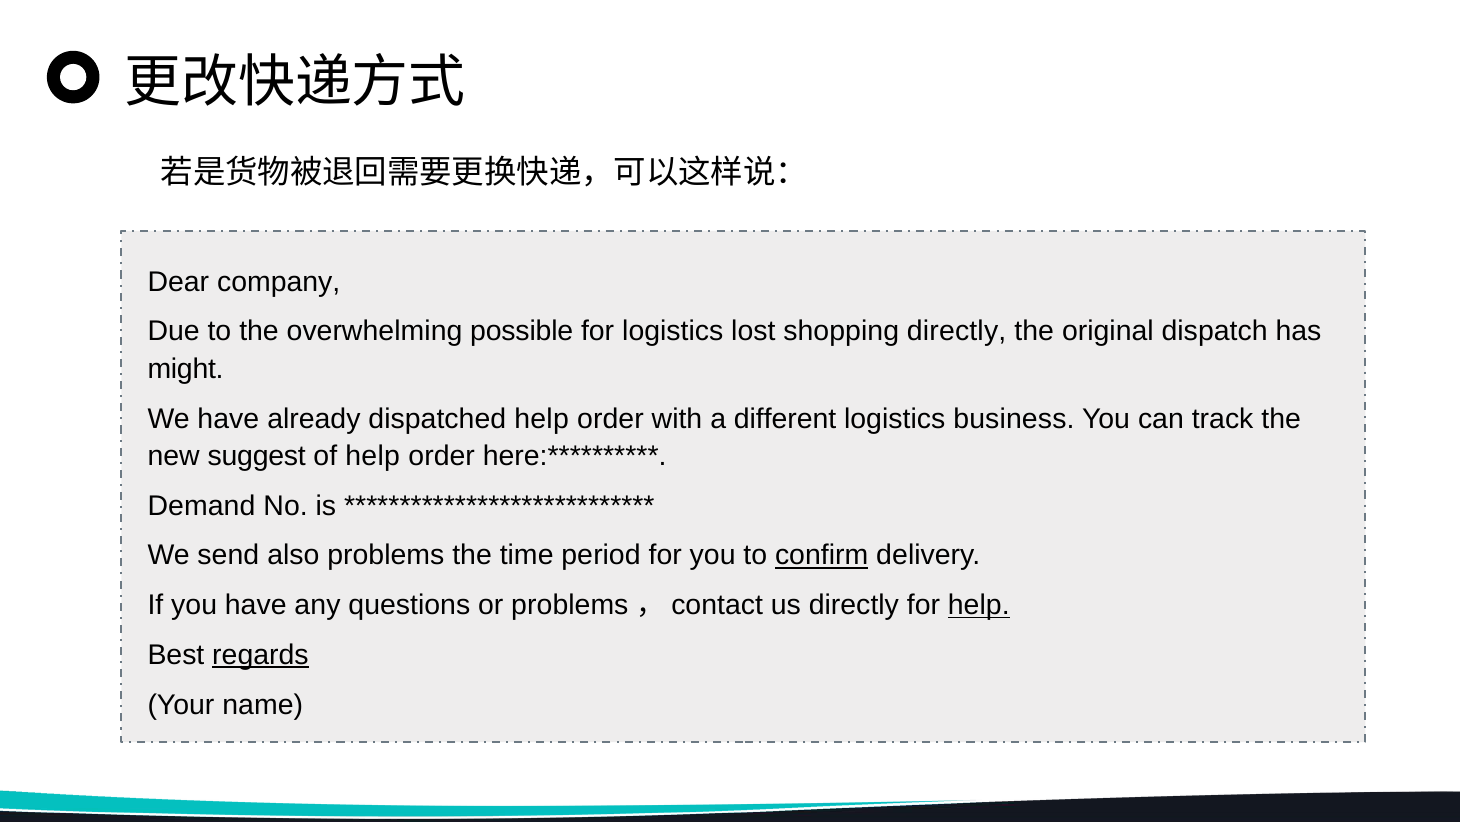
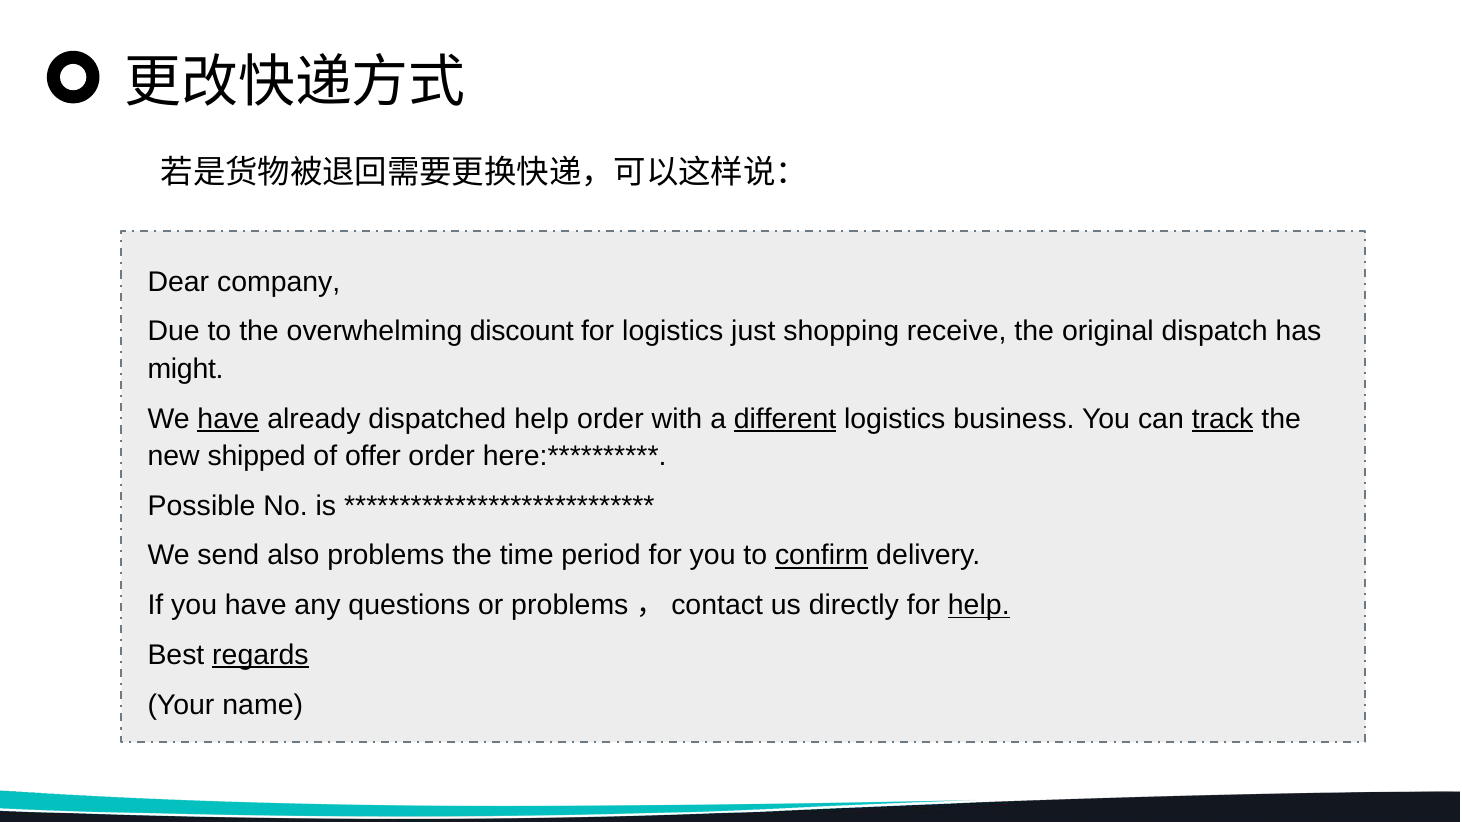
possible: possible -> discount
lost: lost -> just
shopping directly: directly -> receive
have at (228, 419) underline: none -> present
different underline: none -> present
track underline: none -> present
suggest: suggest -> shipped
of help: help -> offer
Demand: Demand -> Possible
